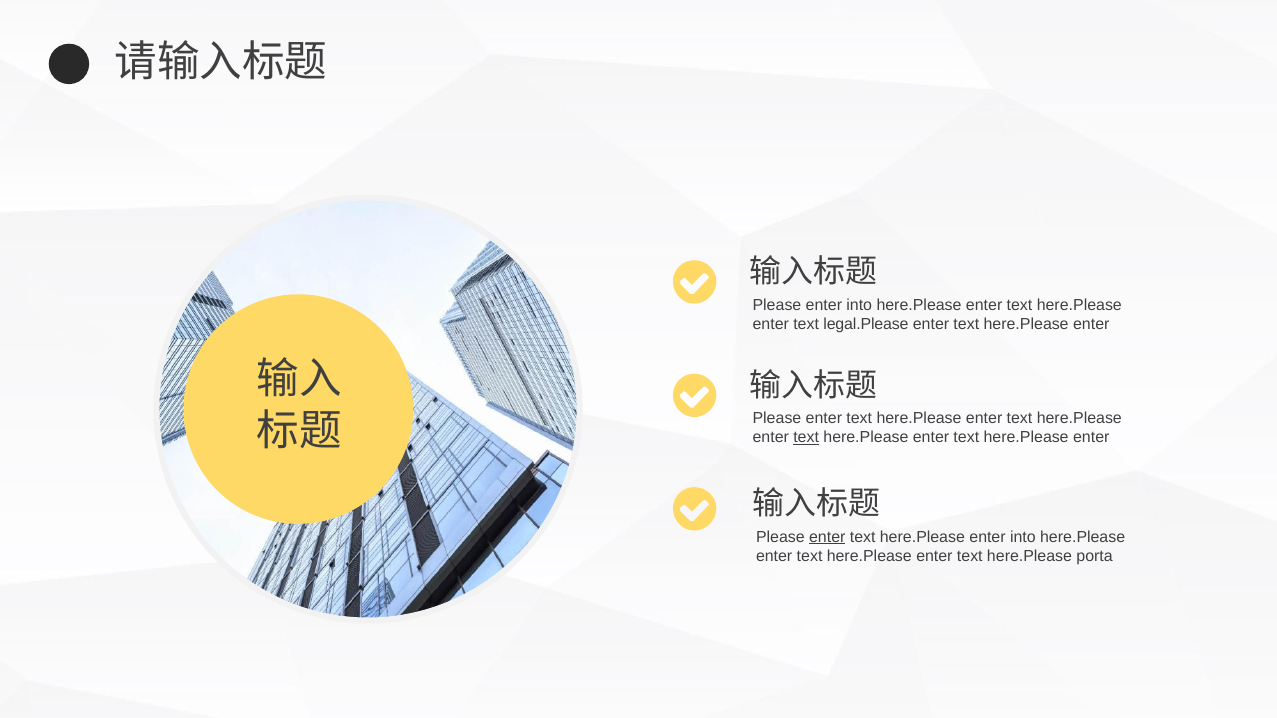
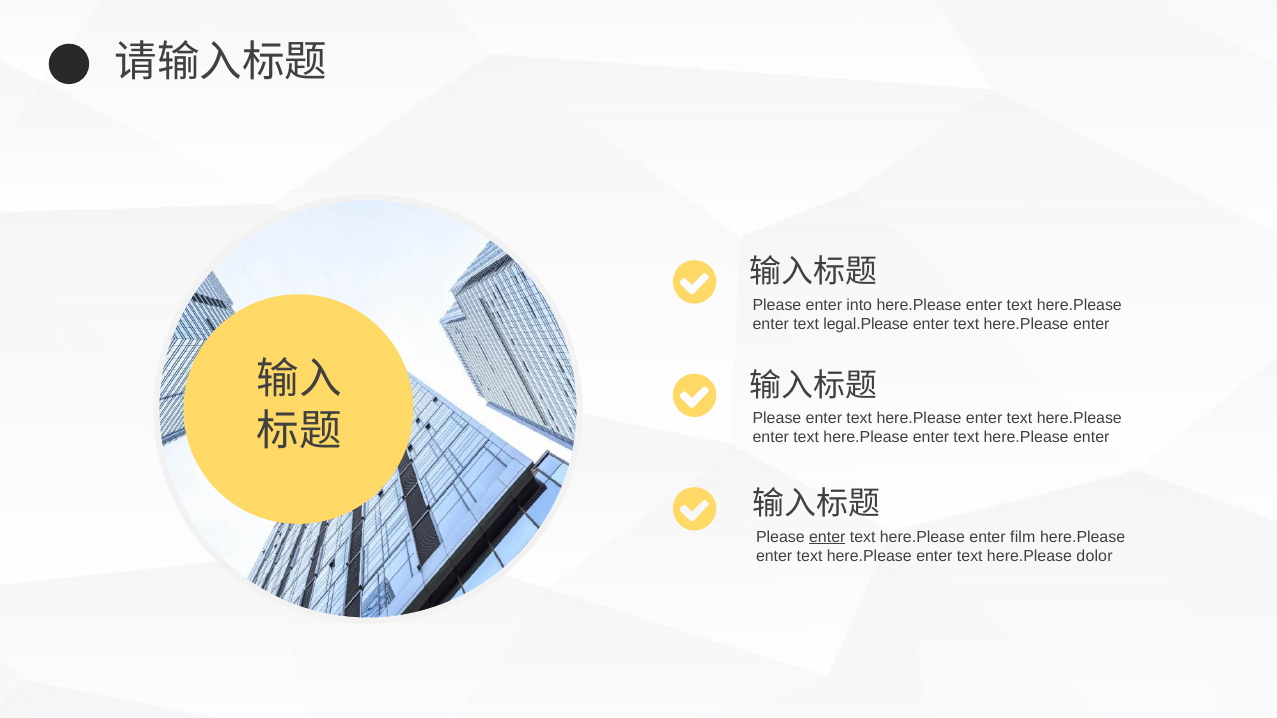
text at (806, 438) underline: present -> none
here.Please enter into: into -> film
porta: porta -> dolor
